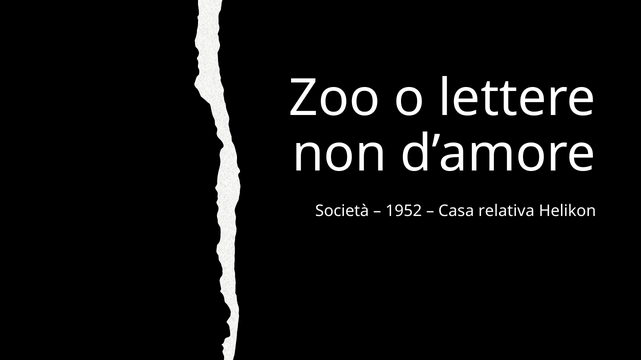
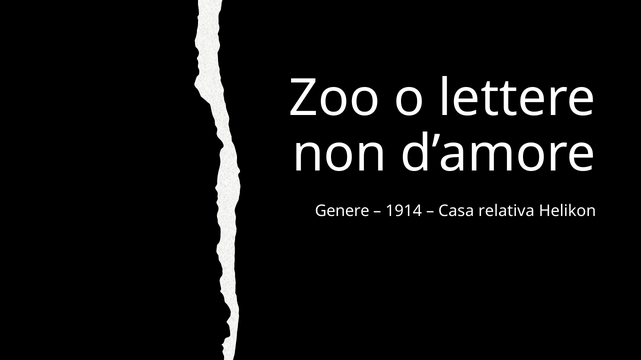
Società: Società -> Genere
1952: 1952 -> 1914
